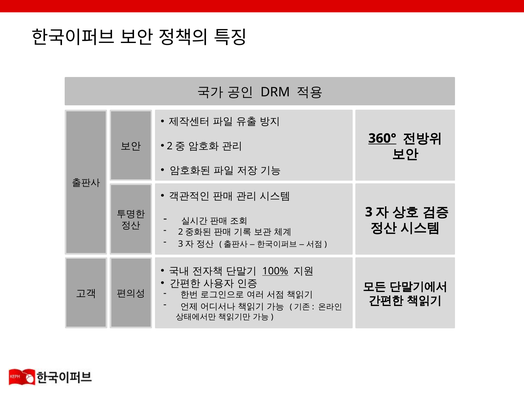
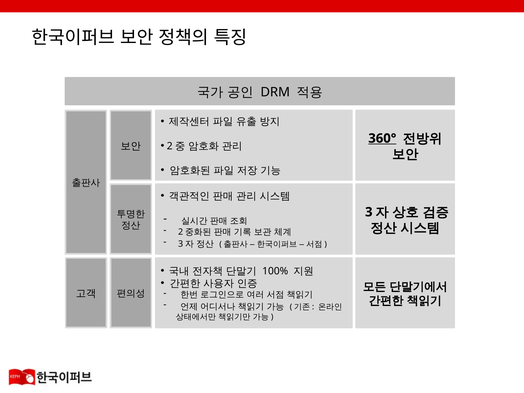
100% underline: present -> none
